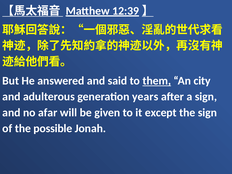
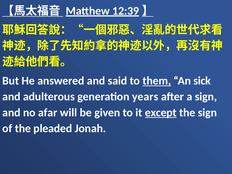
city: city -> sick
except underline: none -> present
possible: possible -> pleaded
